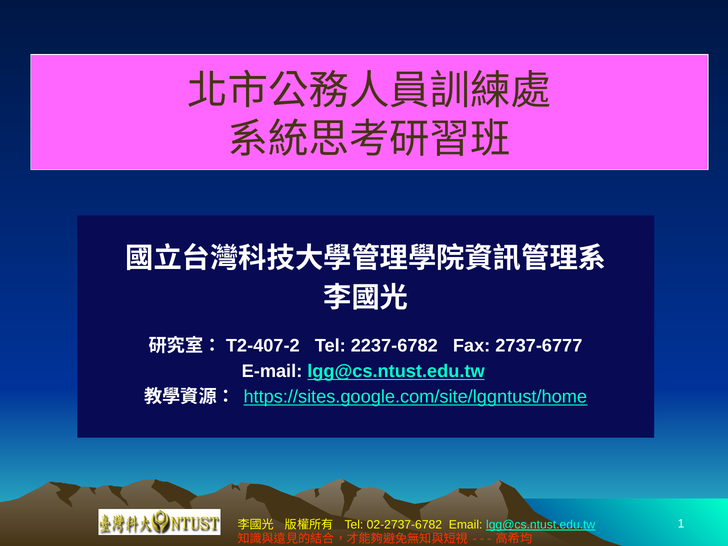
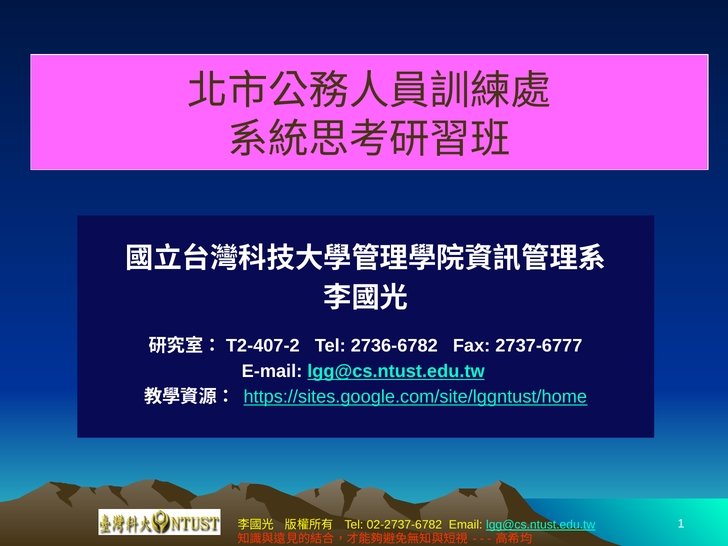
2237-6782: 2237-6782 -> 2736-6782
